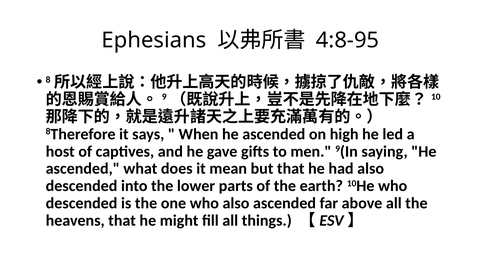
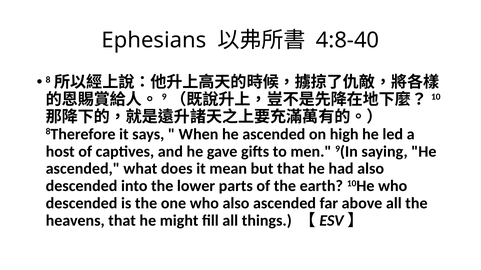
4:8-95: 4:8-95 -> 4:8-40
